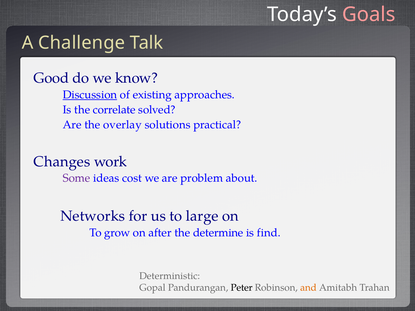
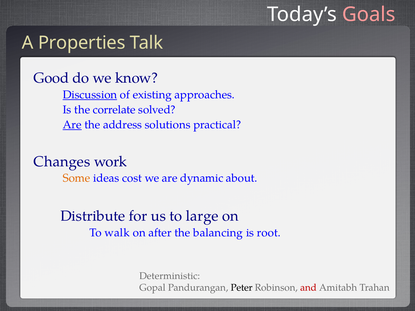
Challenge: Challenge -> Properties
Are at (72, 125) underline: none -> present
overlay: overlay -> address
Some colour: purple -> orange
problem: problem -> dynamic
Networks: Networks -> Distribute
grow: grow -> walk
determine: determine -> balancing
find: find -> root
and colour: orange -> red
